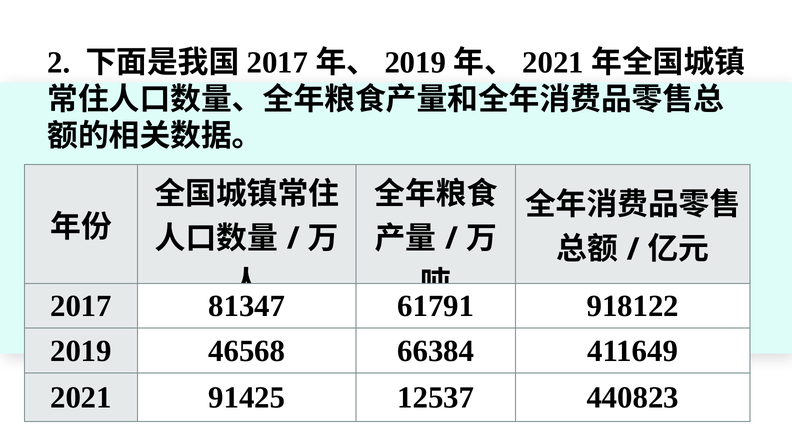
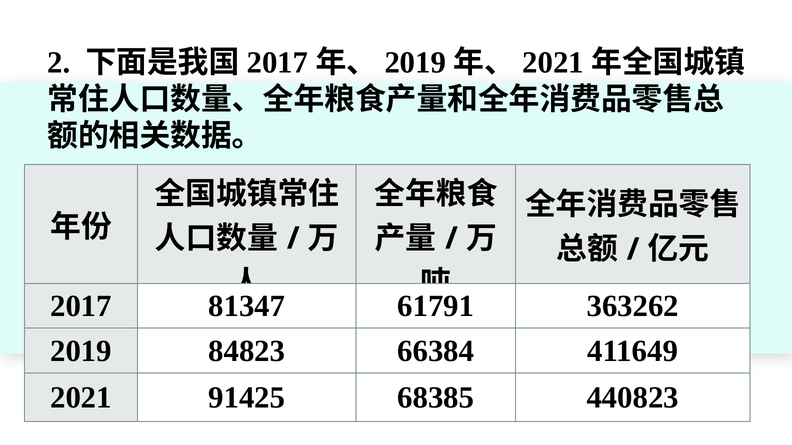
918122: 918122 -> 363262
46568: 46568 -> 84823
12537: 12537 -> 68385
